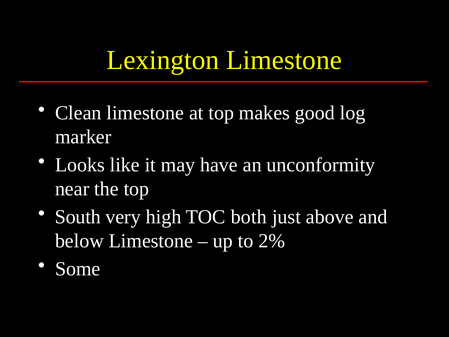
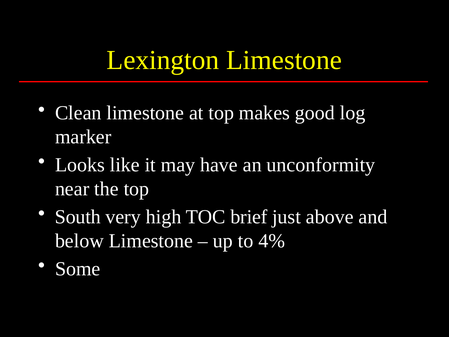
both: both -> brief
2%: 2% -> 4%
